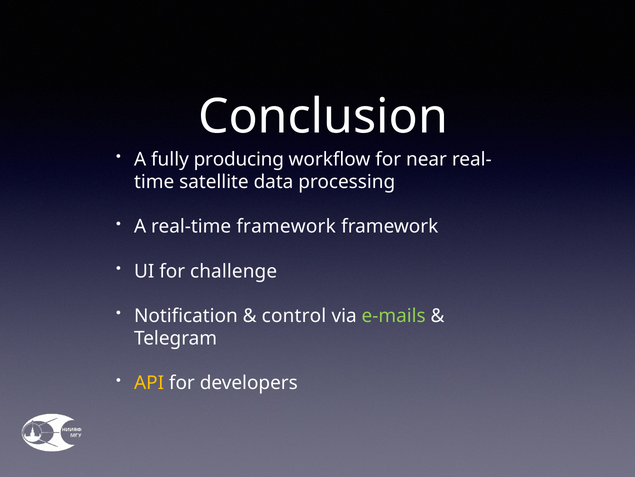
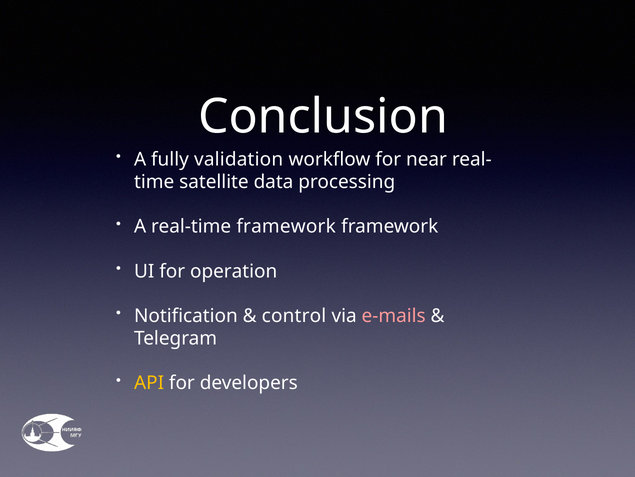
producing: producing -> validation
challenge: challenge -> operation
e-mails colour: light green -> pink
